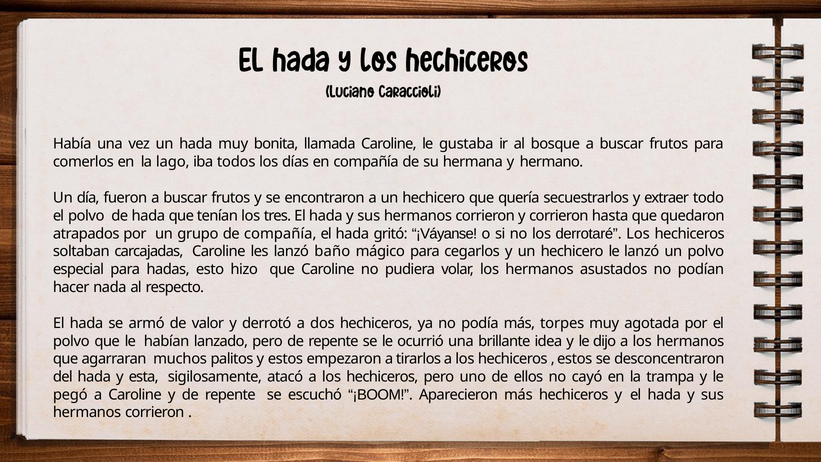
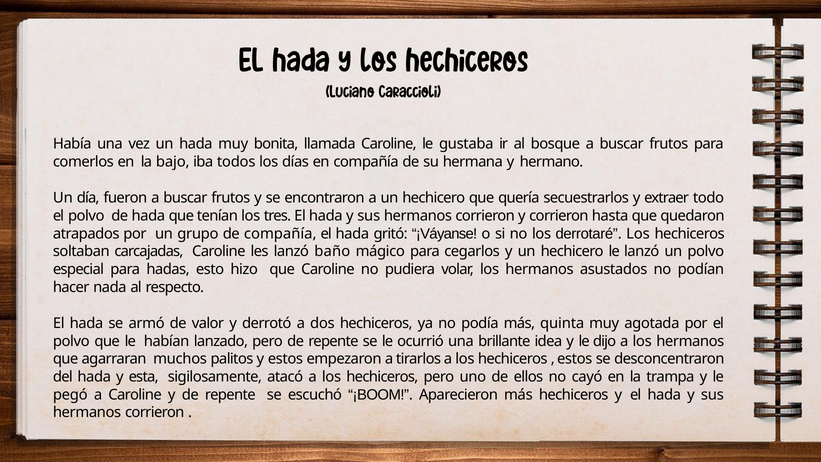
lago: lago -> bajo
torpes: torpes -> quinta
